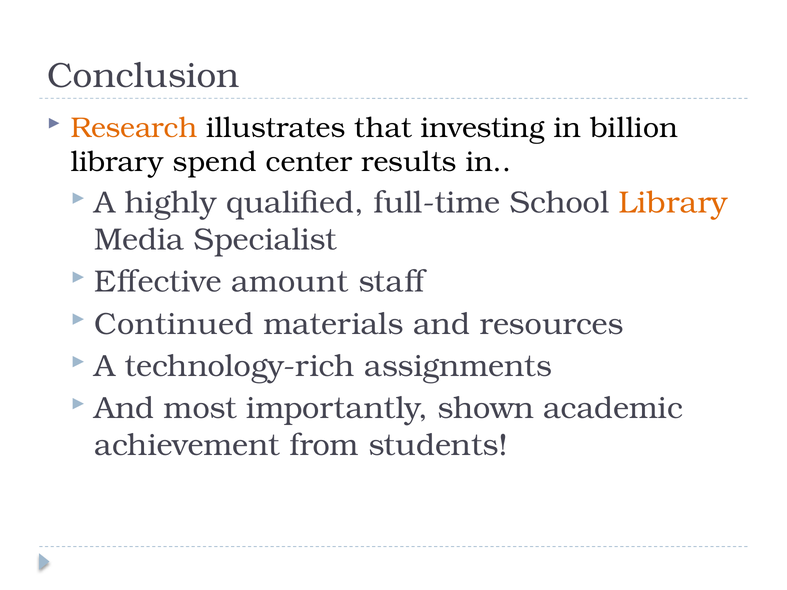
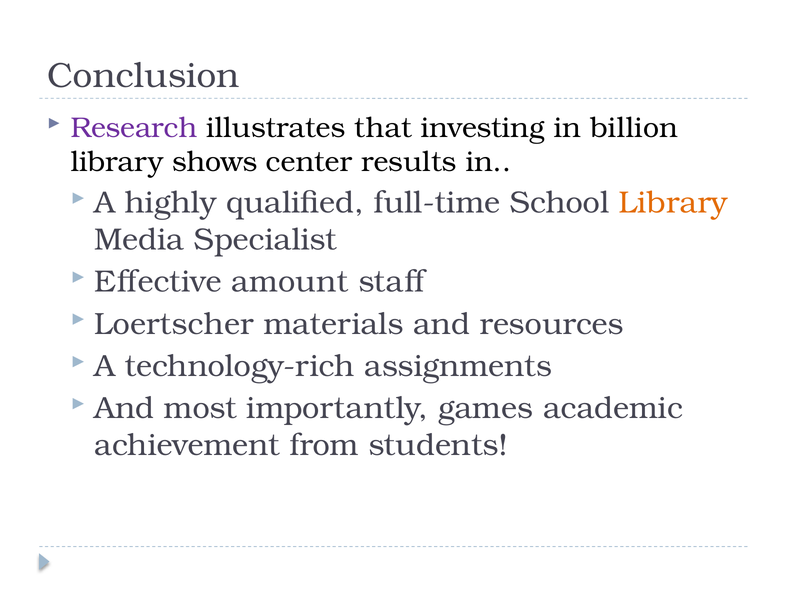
Research colour: orange -> purple
spend: spend -> shows
Continued: Continued -> Loertscher
shown: shown -> games
